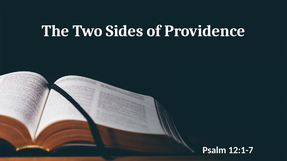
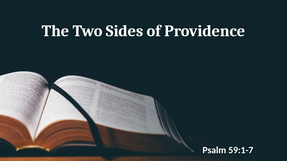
12:1-7: 12:1-7 -> 59:1-7
